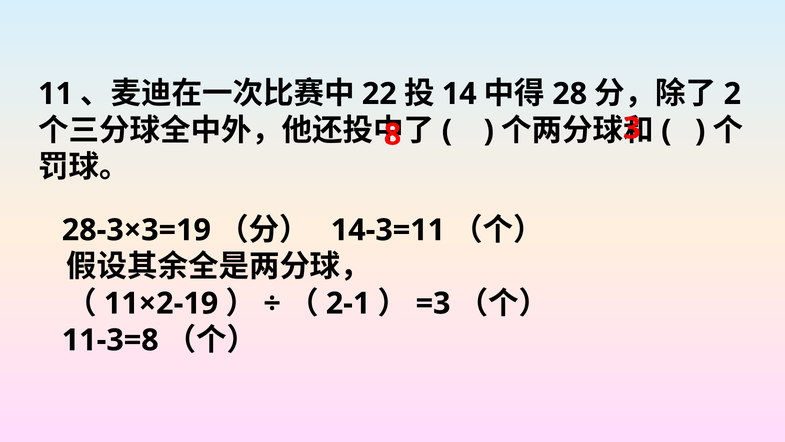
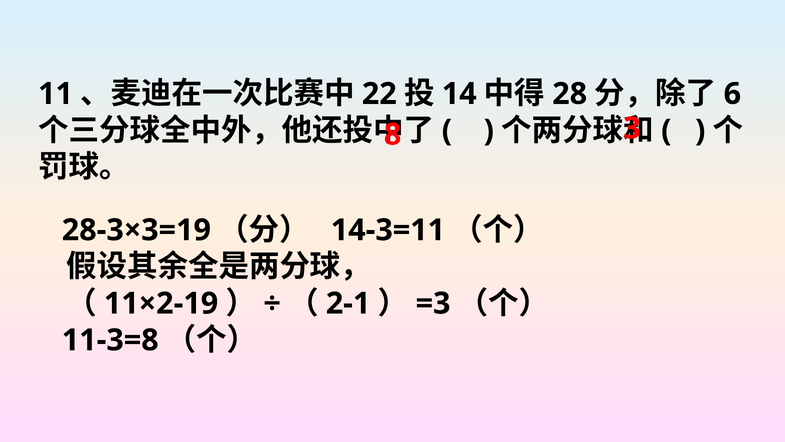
2: 2 -> 6
